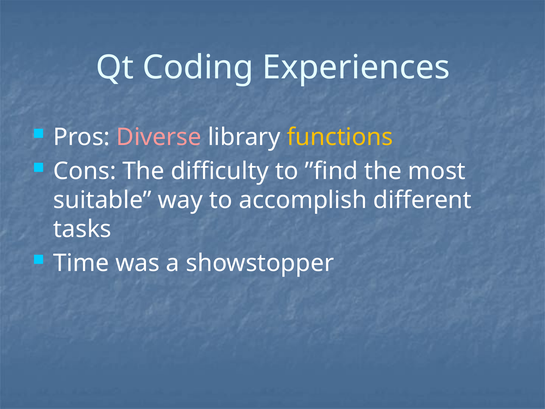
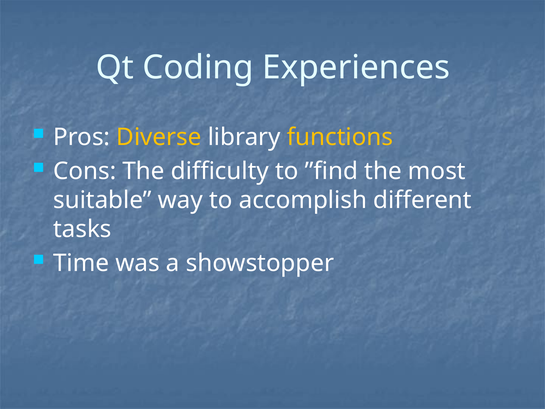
Diverse colour: pink -> yellow
